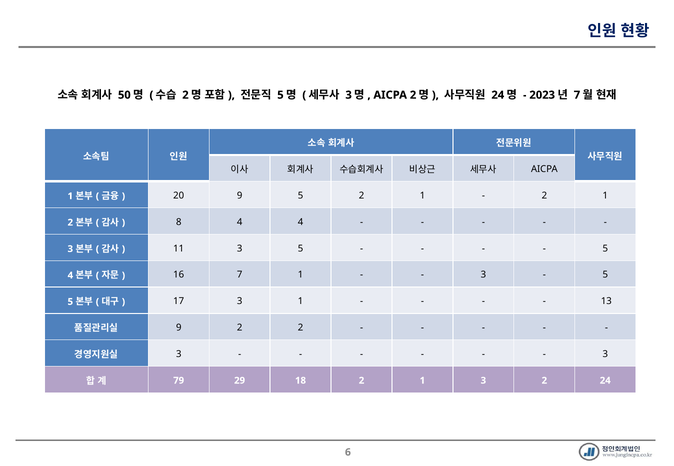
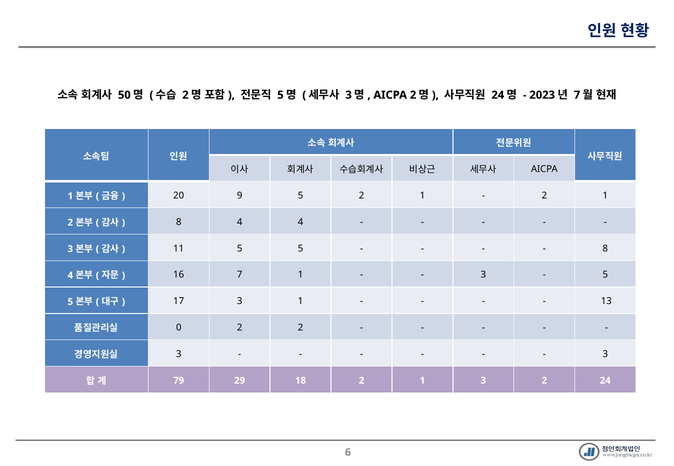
11 3: 3 -> 5
5 at (605, 249): 5 -> 8
9 at (179, 328): 9 -> 0
